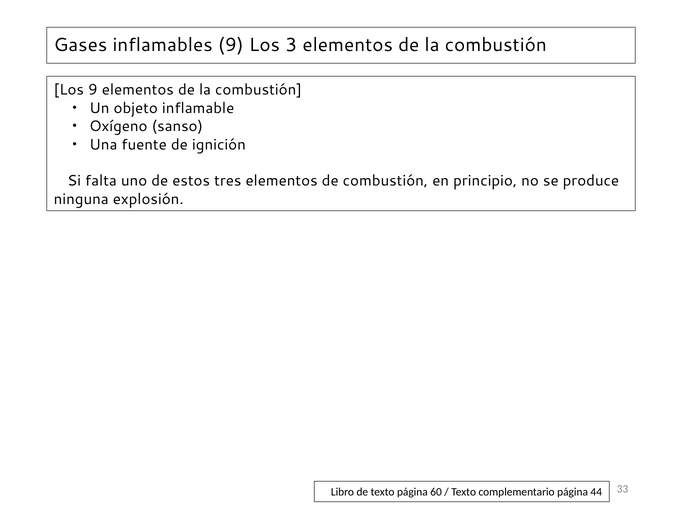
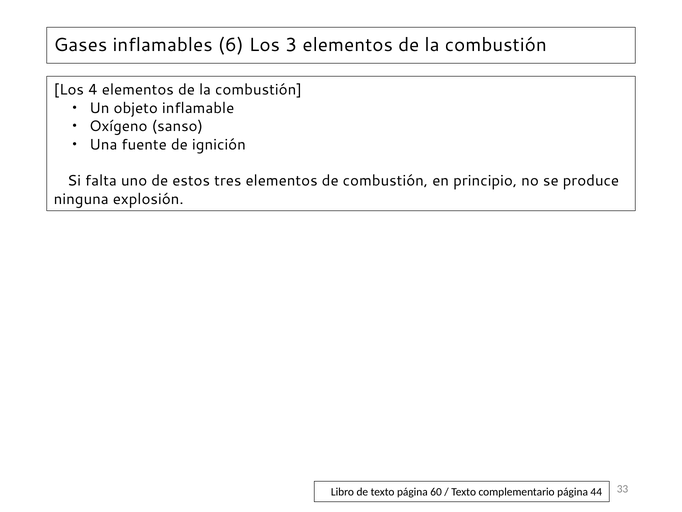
inflamables 9: 9 -> 6
Los 9: 9 -> 4
